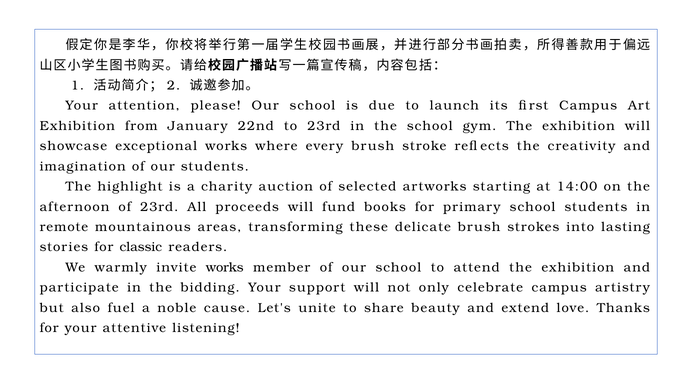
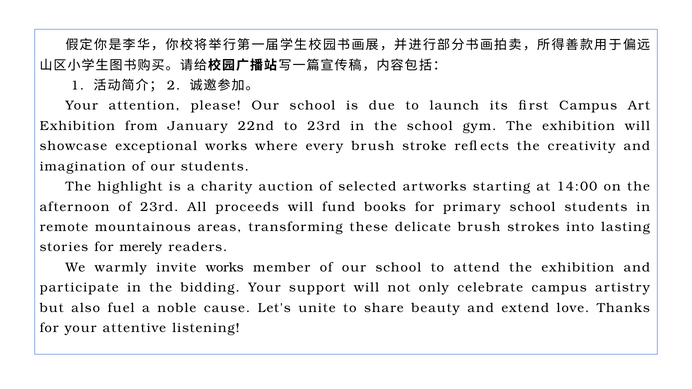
classic: classic -> merely
